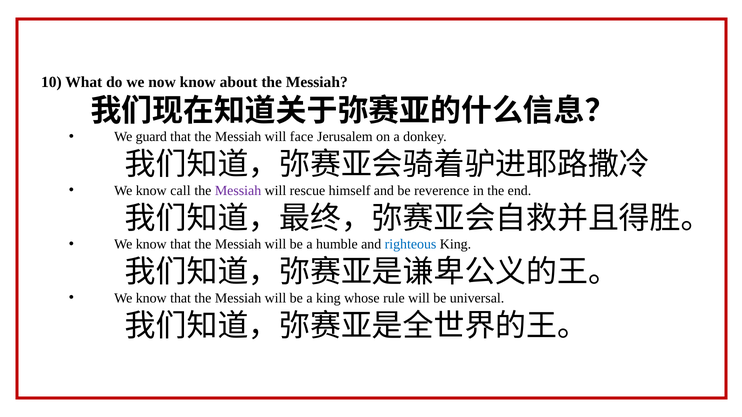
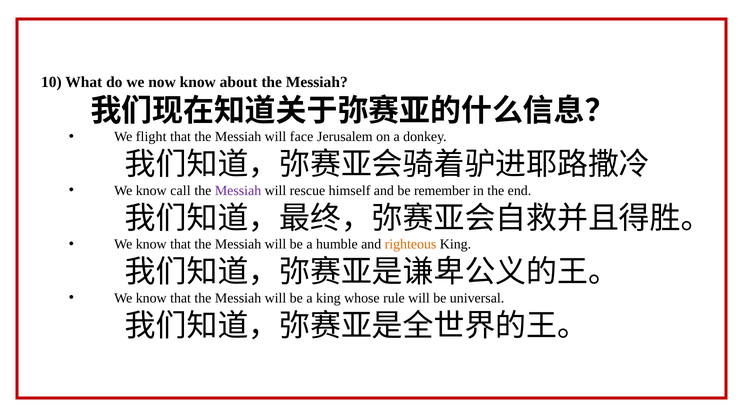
guard: guard -> flight
reverence: reverence -> remember
righteous colour: blue -> orange
